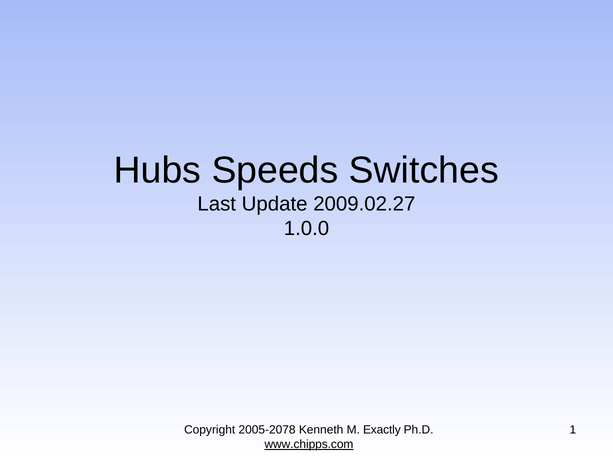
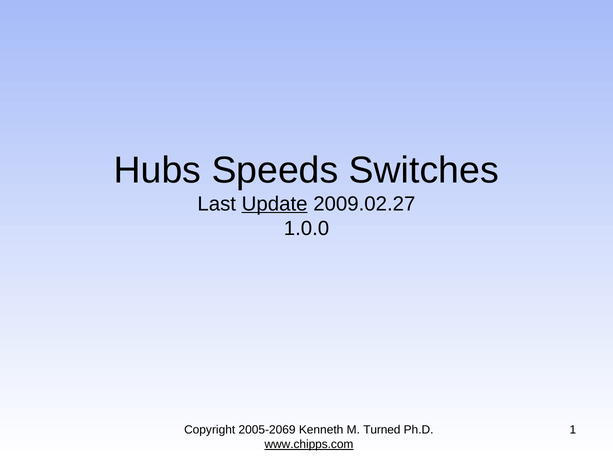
Update underline: none -> present
2005-2078: 2005-2078 -> 2005-2069
Exactly: Exactly -> Turned
